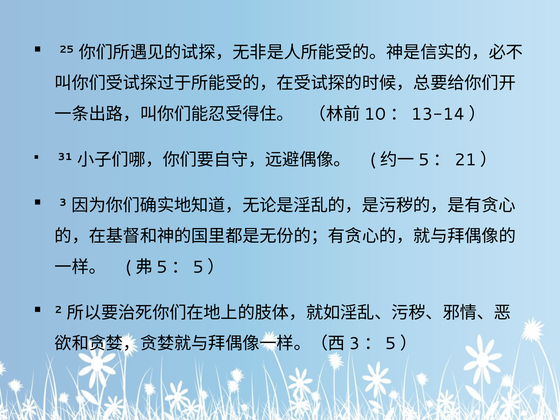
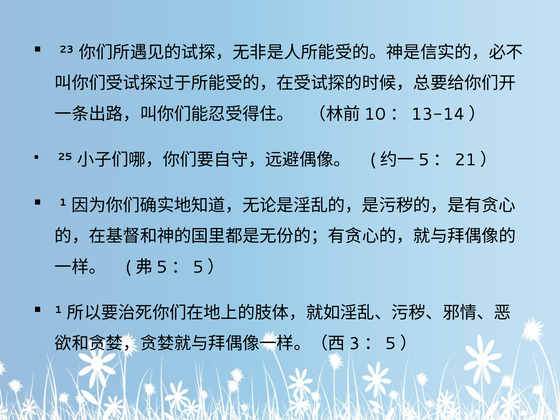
25: 25 -> 23
31: 31 -> 25
3 at (63, 203): 3 -> 1
2 at (58, 310): 2 -> 1
